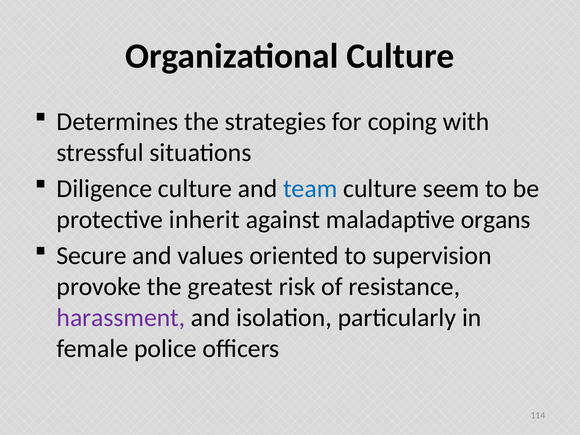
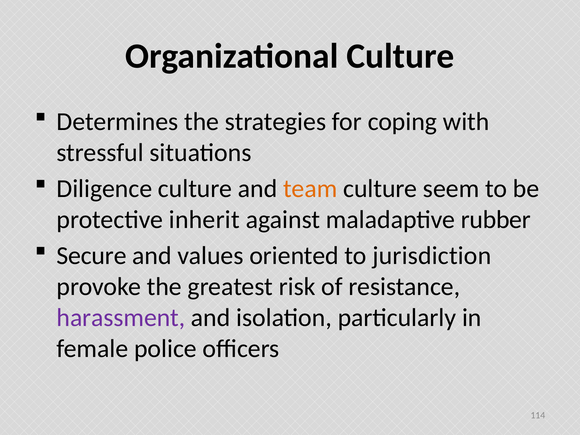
team colour: blue -> orange
organs: organs -> rubber
supervision: supervision -> jurisdiction
